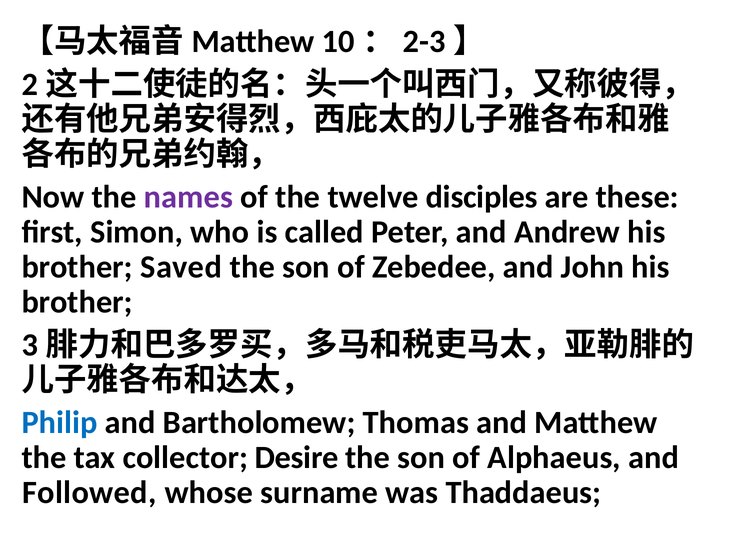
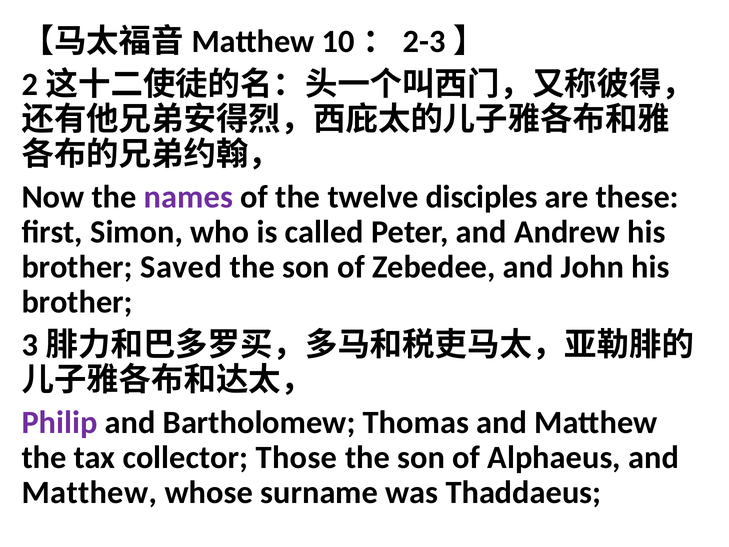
Philip colour: blue -> purple
Desire: Desire -> Those
Followed at (89, 492): Followed -> Matthew
